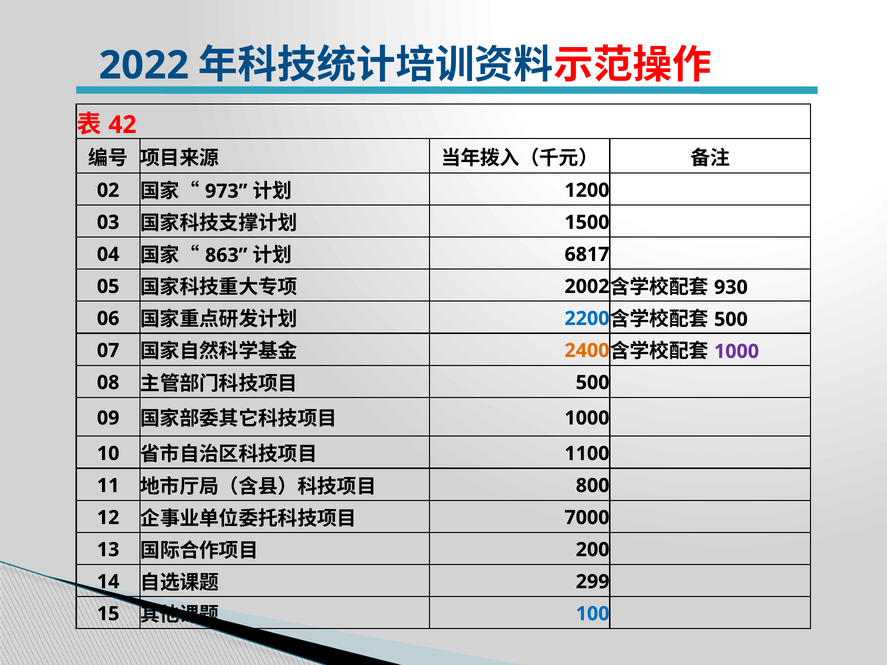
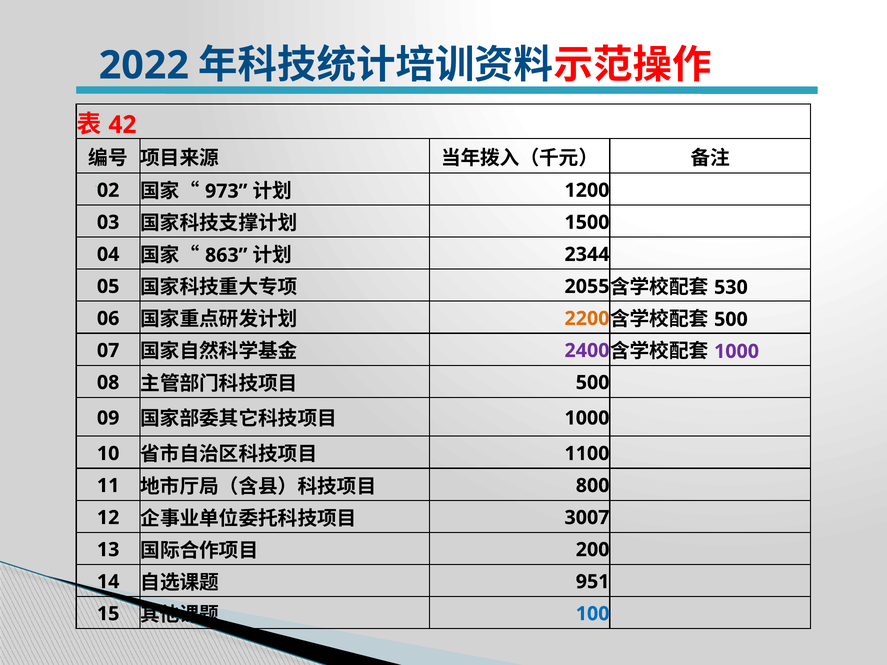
6817: 6817 -> 2344
2002: 2002 -> 2055
930: 930 -> 530
2200 colour: blue -> orange
2400 colour: orange -> purple
7000: 7000 -> 3007
299: 299 -> 951
